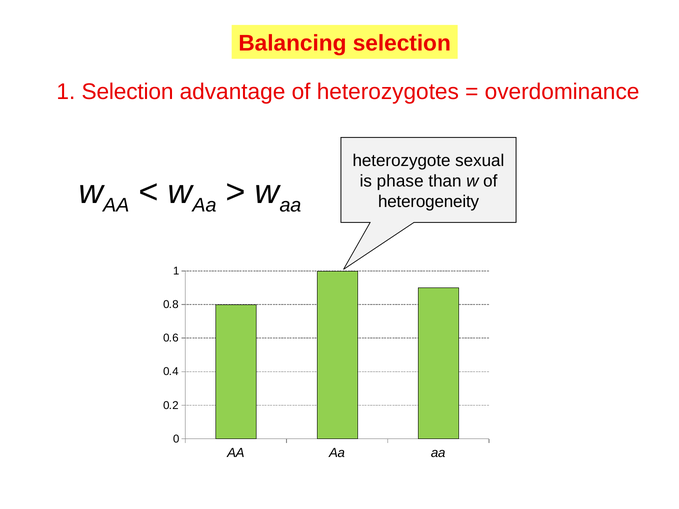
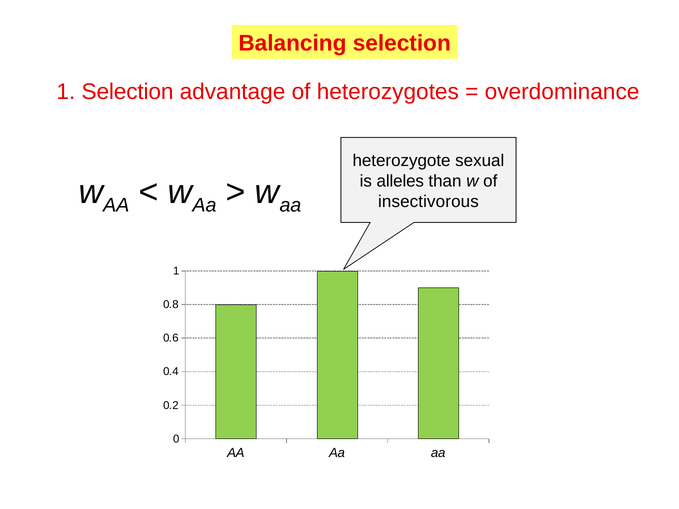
phase: phase -> alleles
heterogeneity: heterogeneity -> insectivorous
